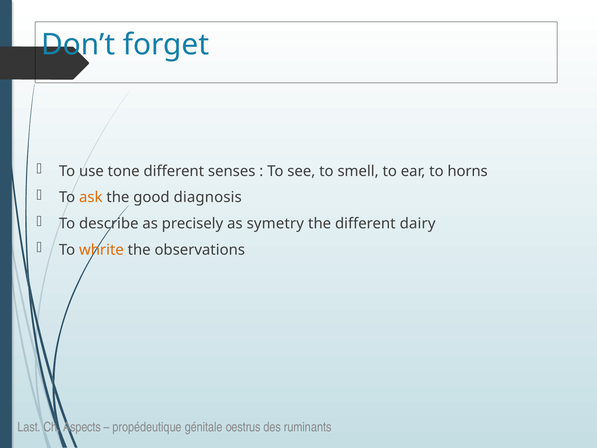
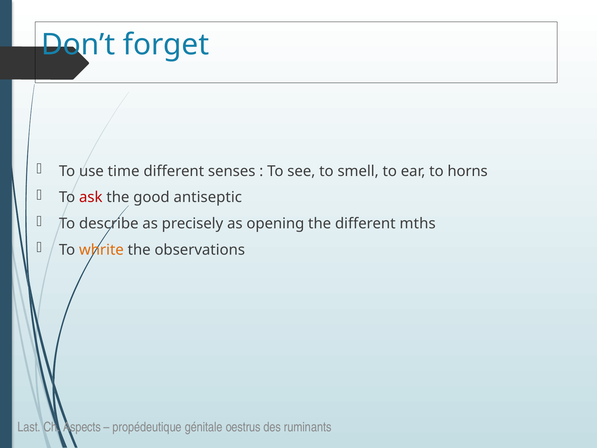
tone: tone -> time
ask colour: orange -> red
diagnosis: diagnosis -> antiseptic
symetry: symetry -> opening
dairy: dairy -> mths
